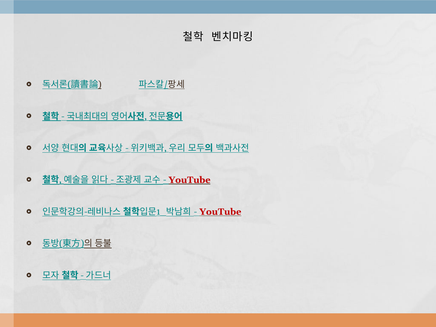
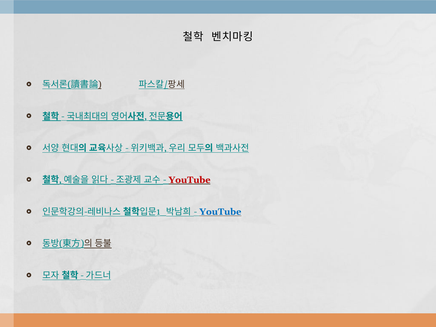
YouTube at (220, 212) colour: red -> blue
